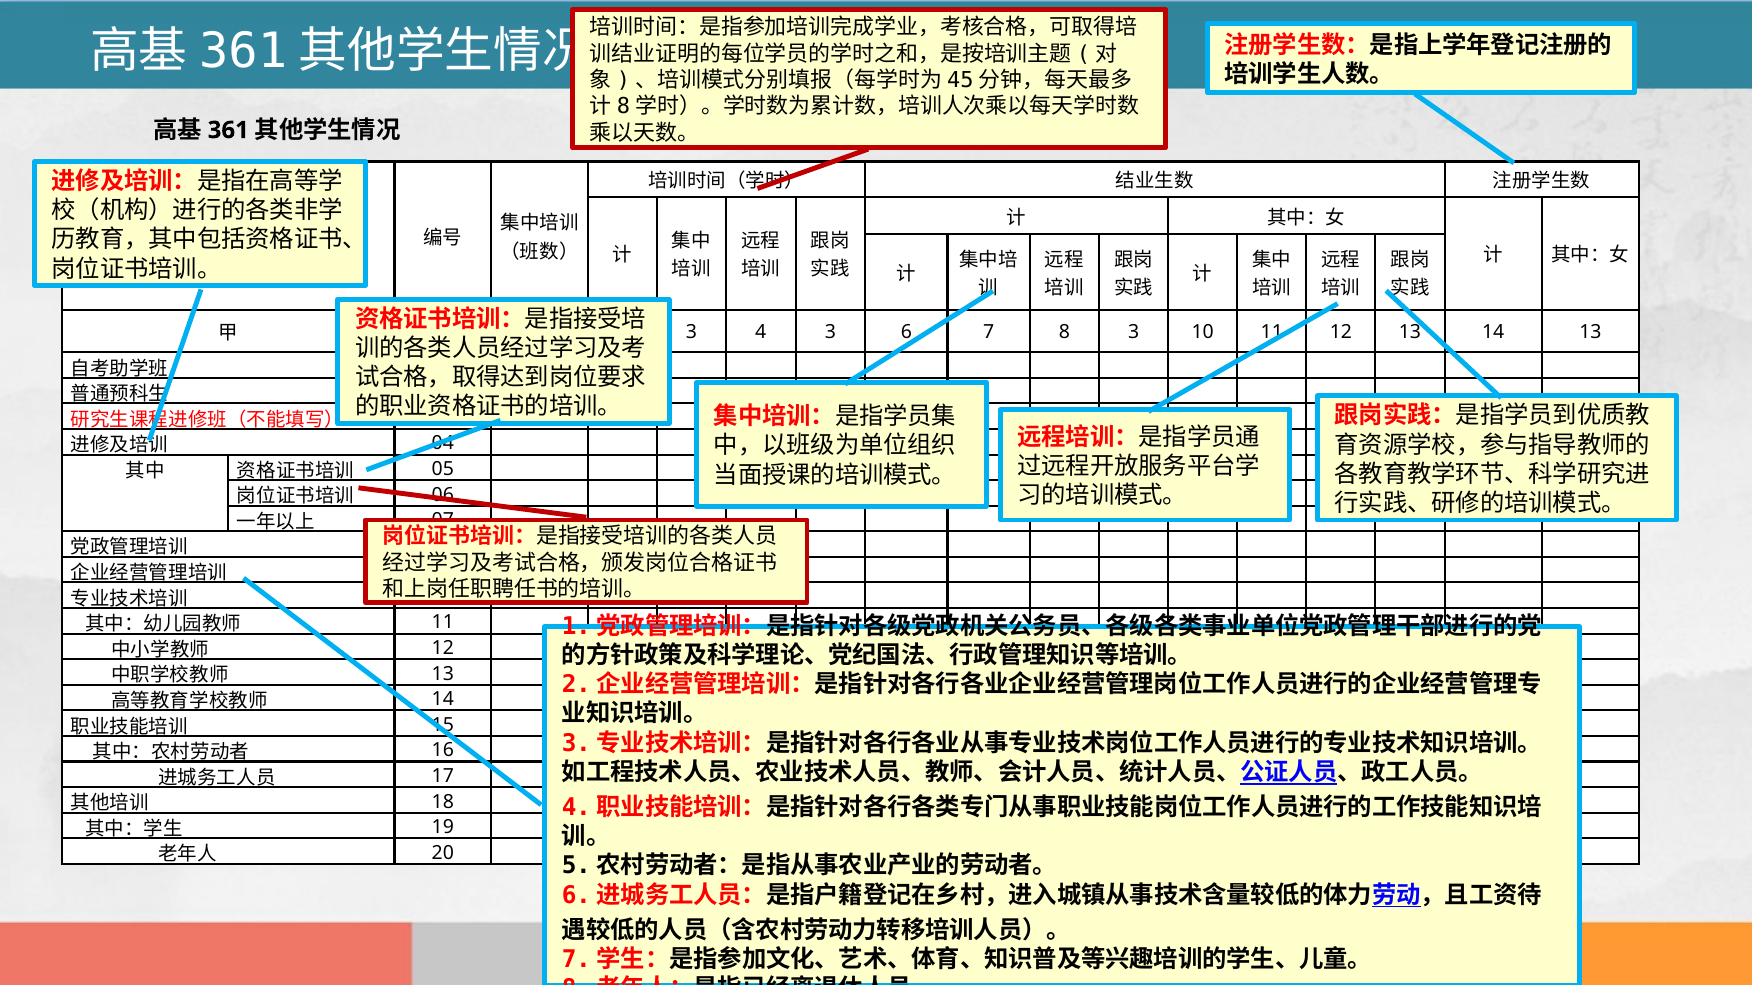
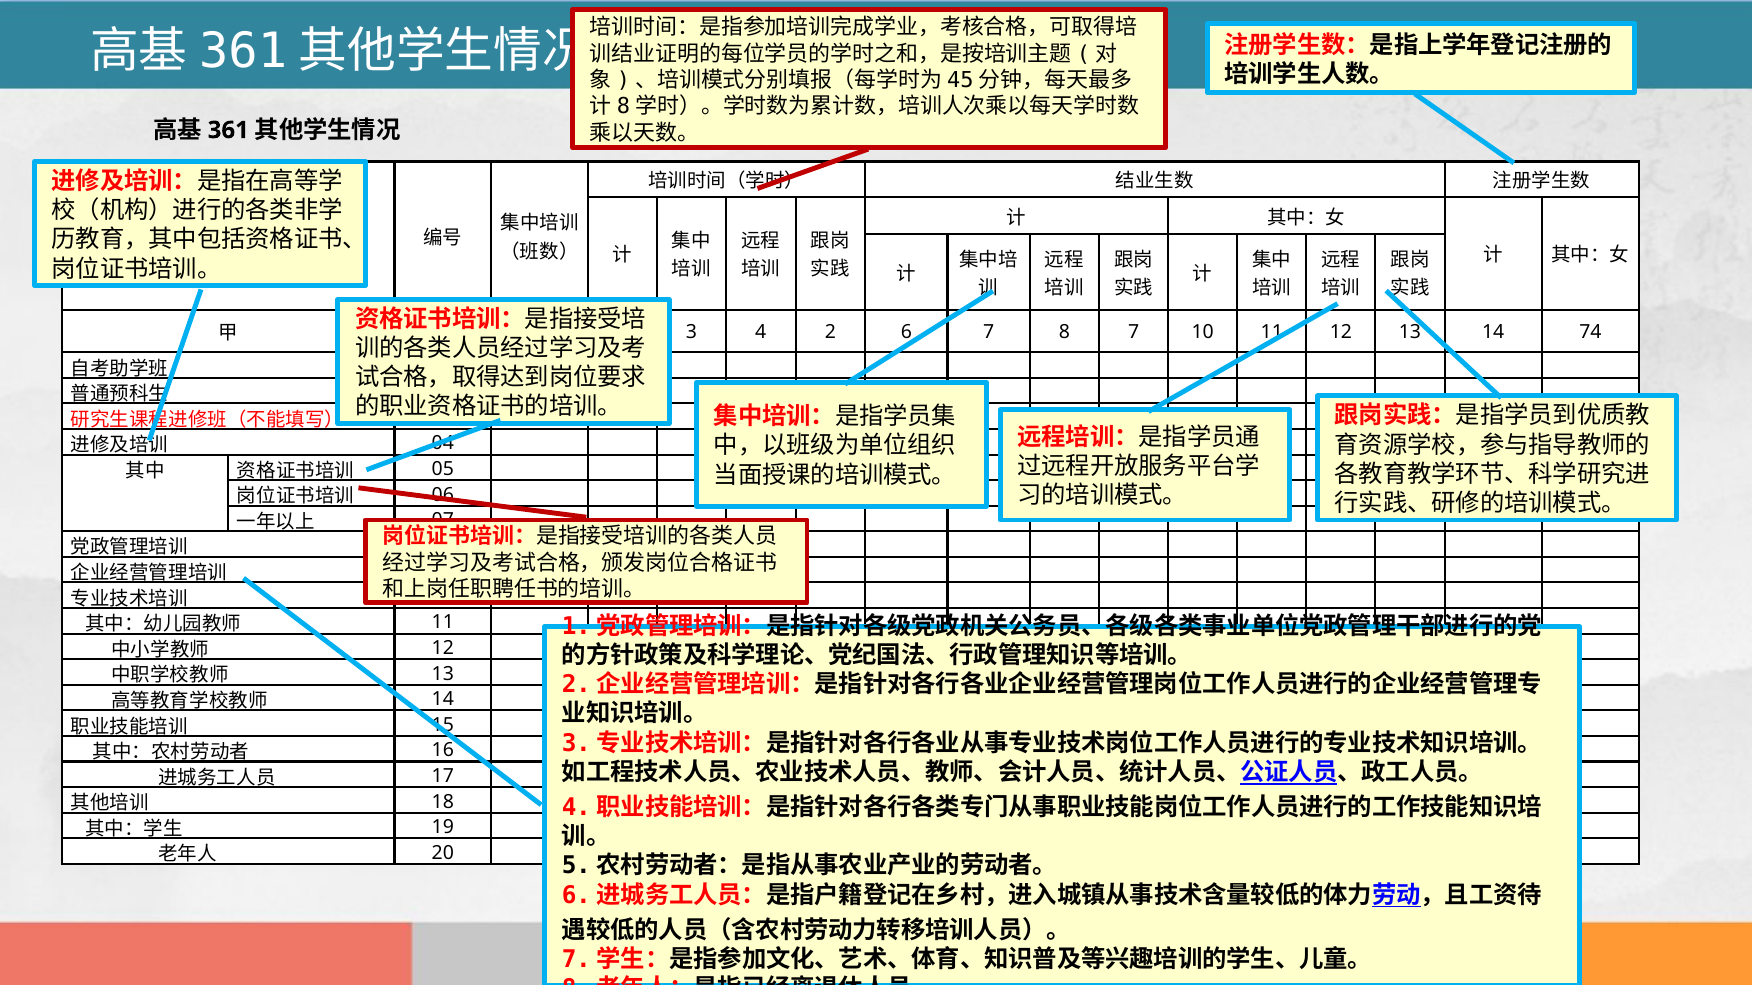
4 3: 3 -> 2
8 3: 3 -> 7
14 13: 13 -> 74
